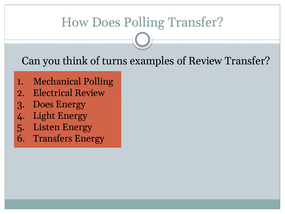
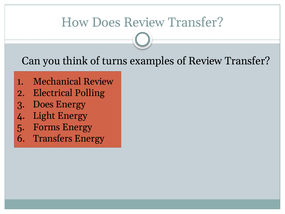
Does Polling: Polling -> Review
Mechanical Polling: Polling -> Review
Electrical Review: Review -> Polling
Listen: Listen -> Forms
